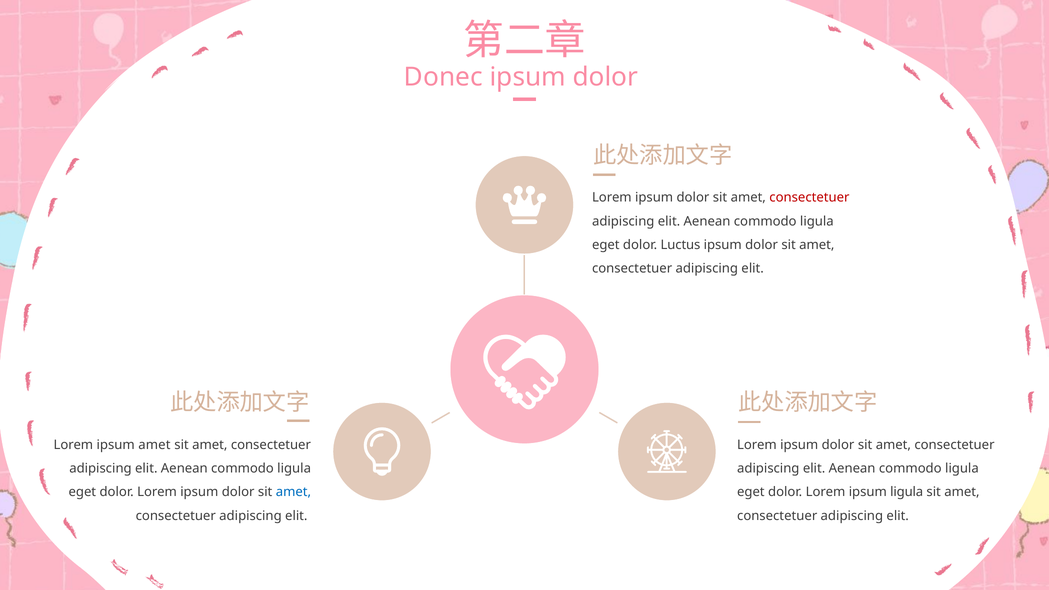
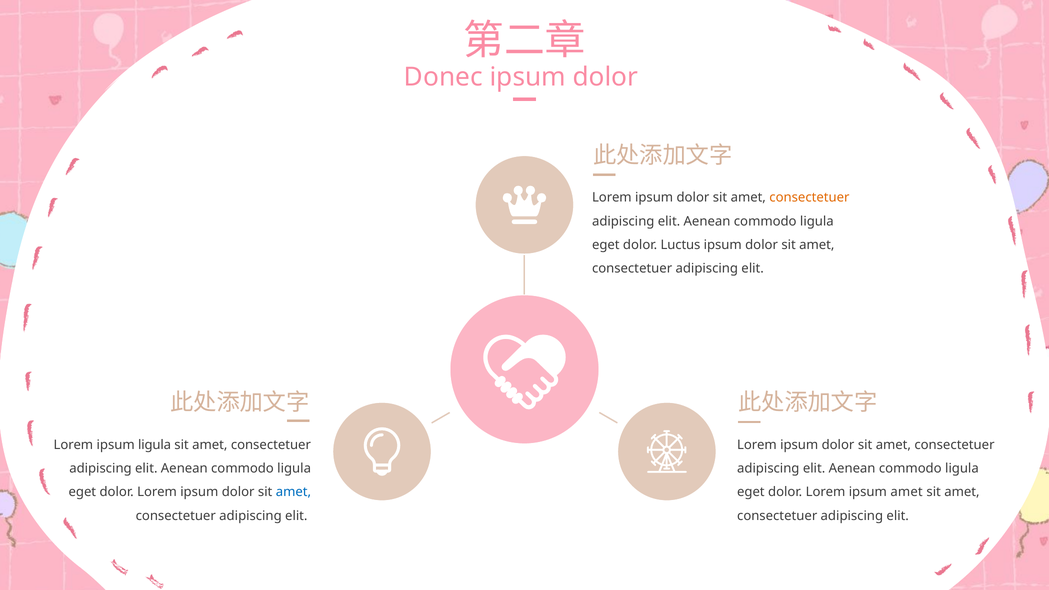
consectetuer at (809, 198) colour: red -> orange
ipsum amet: amet -> ligula
ipsum ligula: ligula -> amet
